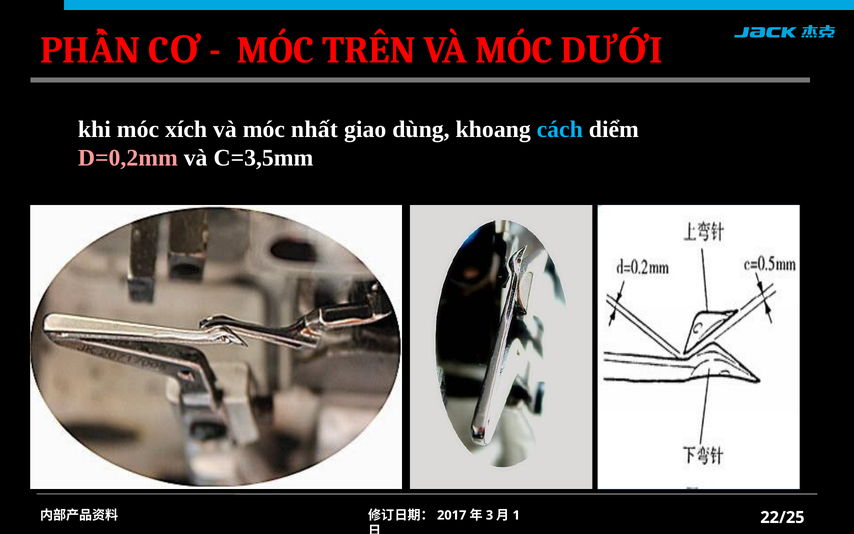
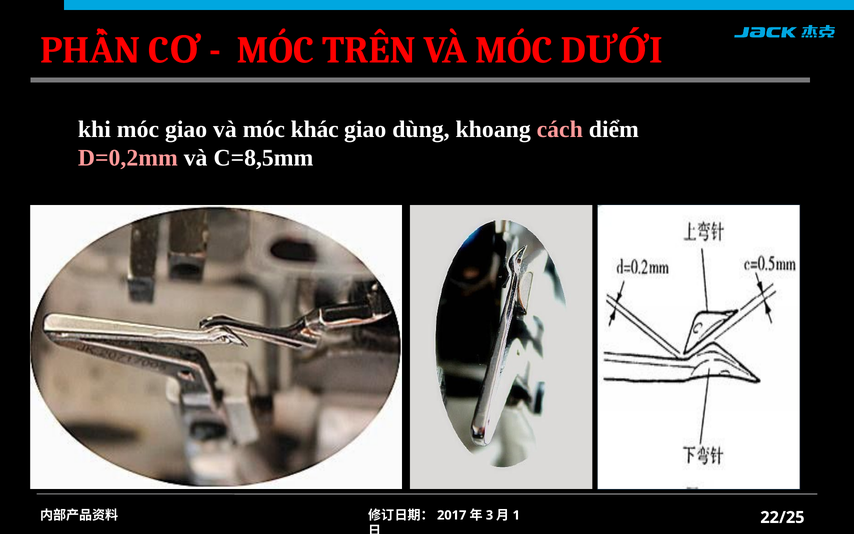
móc xích: xích -> giao
nhất: nhất -> khác
cách colour: light blue -> pink
C=3,5mm: C=3,5mm -> C=8,5mm
